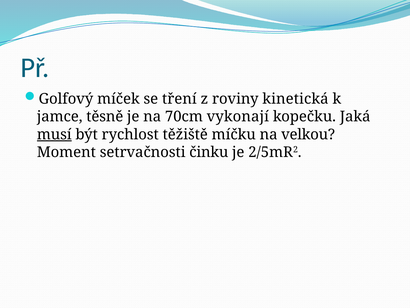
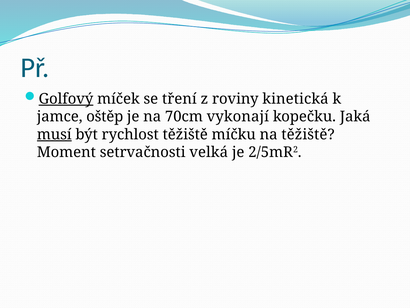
Golfový underline: none -> present
těsně: těsně -> oštěp
na velkou: velkou -> těžiště
činku: činku -> velká
